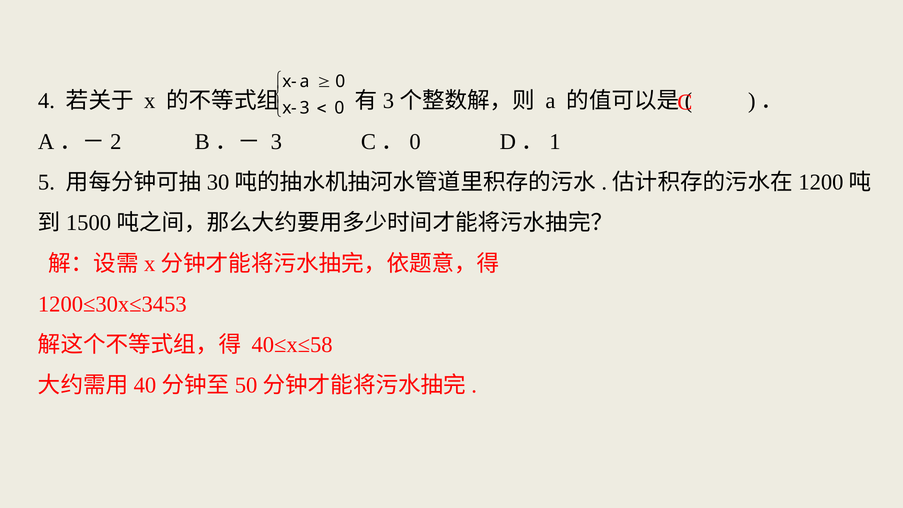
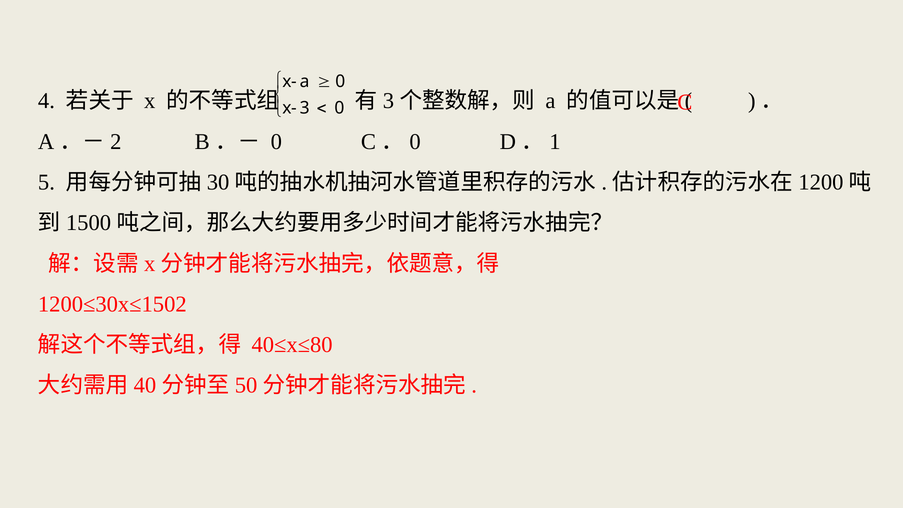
B．－ 3: 3 -> 0
1200≤30x≤3453: 1200≤30x≤3453 -> 1200≤30x≤1502
40≤x≤58: 40≤x≤58 -> 40≤x≤80
